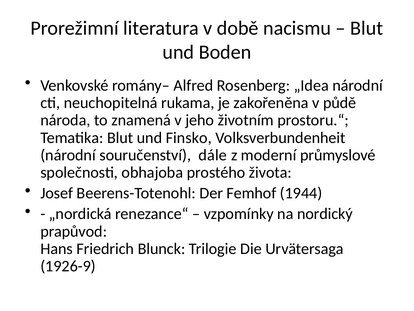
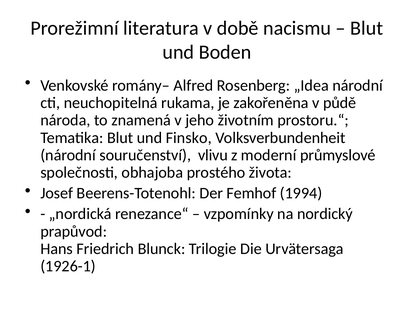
dále: dále -> vlivu
1944: 1944 -> 1994
1926-9: 1926-9 -> 1926-1
